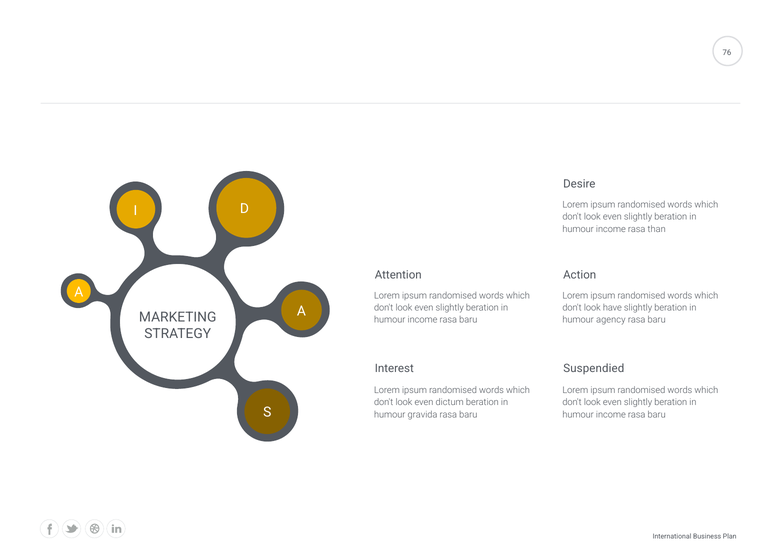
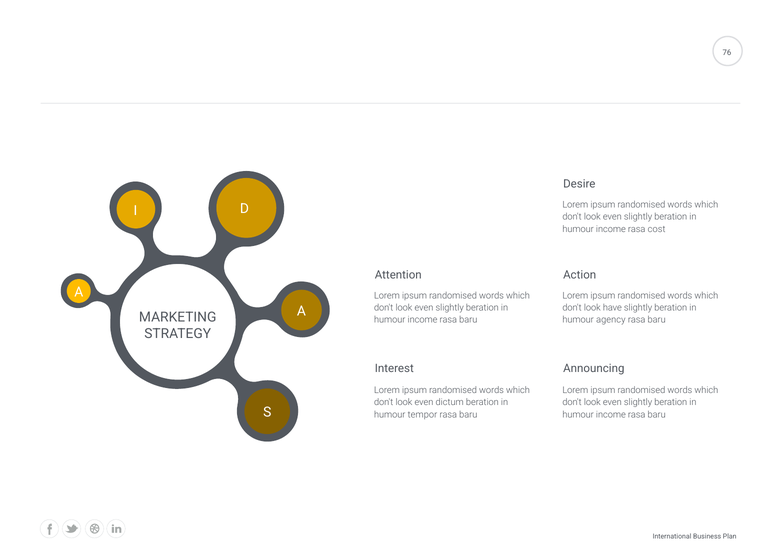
than: than -> cost
Suspendied: Suspendied -> Announcing
gravida: gravida -> tempor
